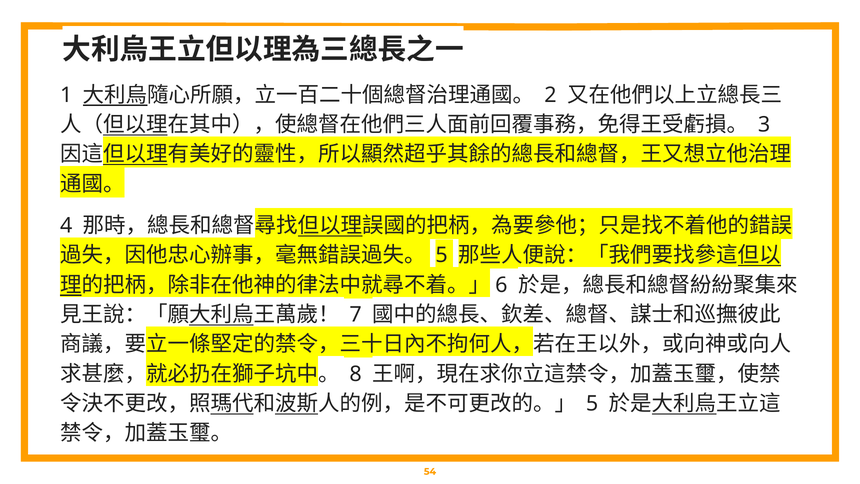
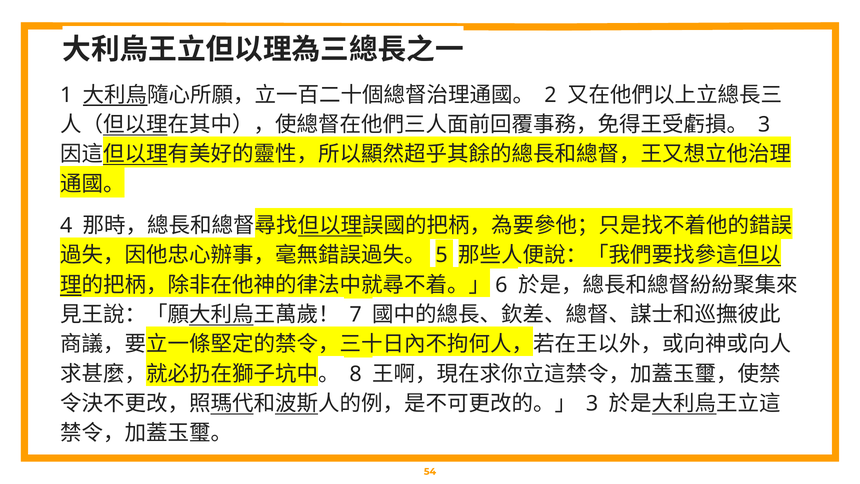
5 at (592, 403): 5 -> 3
